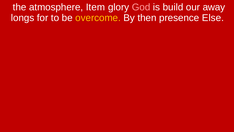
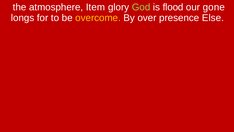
God colour: pink -> light green
build: build -> flood
away: away -> gone
then: then -> over
